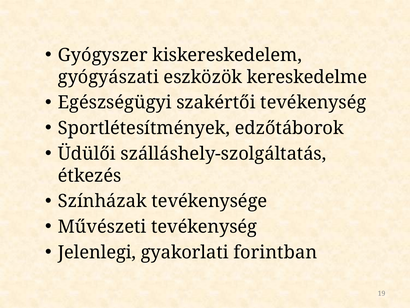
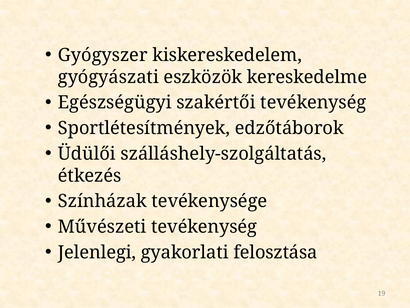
forintban: forintban -> felosztása
